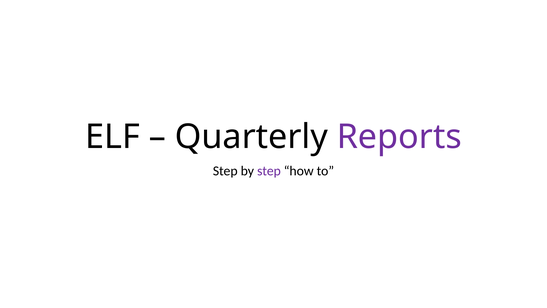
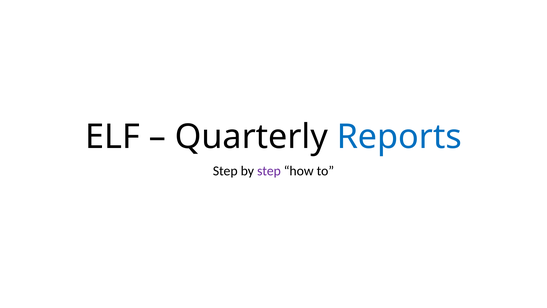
Reports colour: purple -> blue
